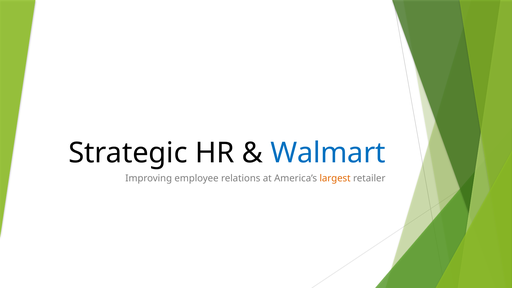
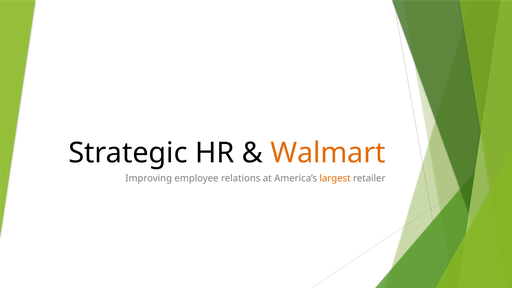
Walmart colour: blue -> orange
